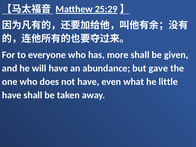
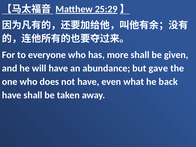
little: little -> back
